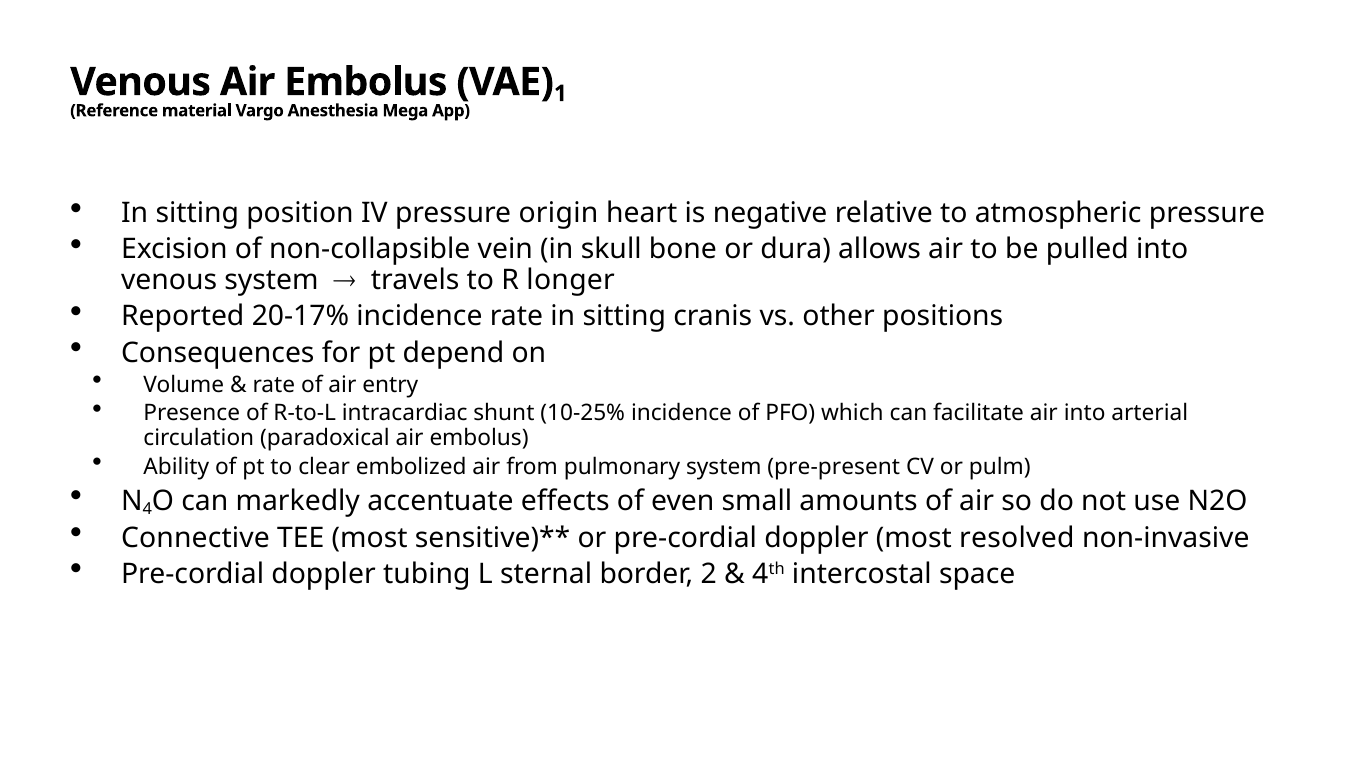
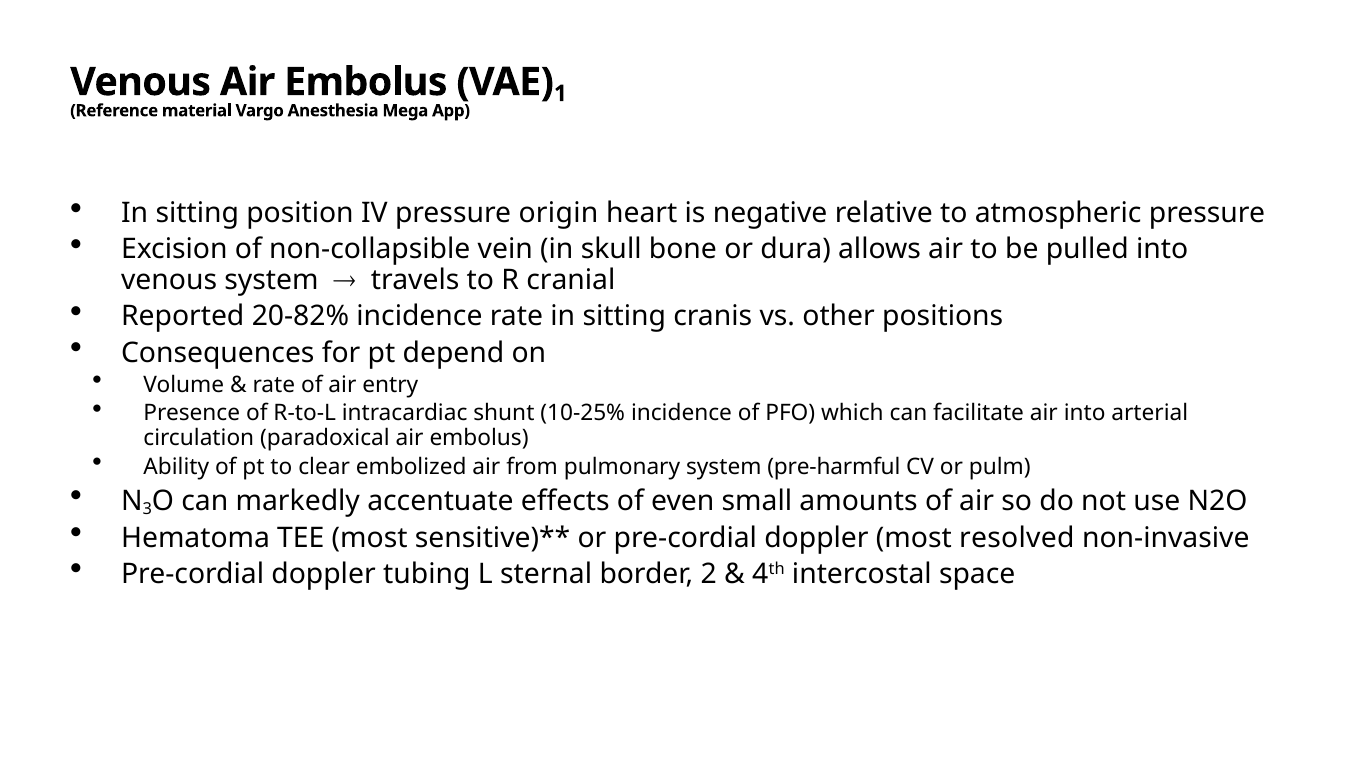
longer: longer -> cranial
20-17%: 20-17% -> 20-82%
pre-present: pre-present -> pre-harmful
4 at (147, 509): 4 -> 3
Connective: Connective -> Hematoma
